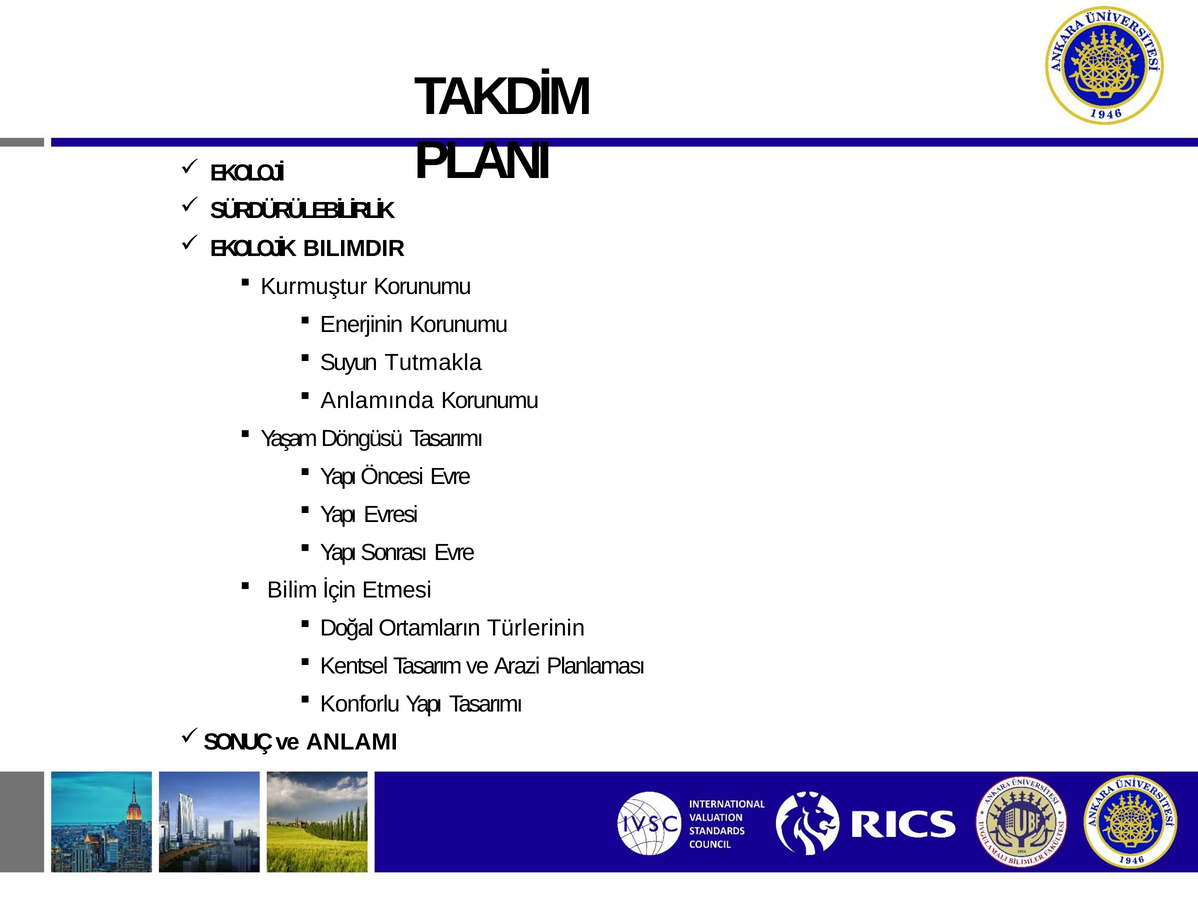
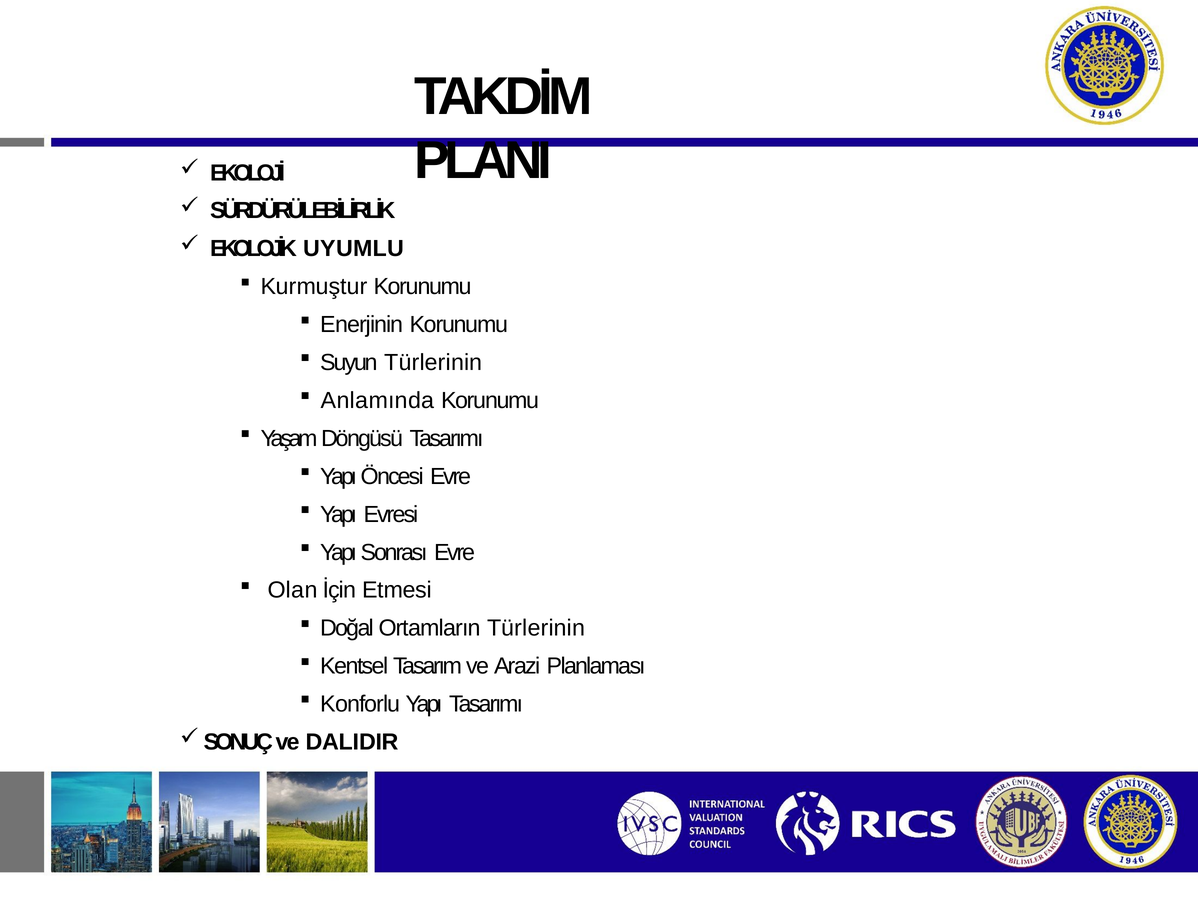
BILIMDIR: BILIMDIR -> UYUMLU
Suyun Tutmakla: Tutmakla -> Türlerinin
Bilim: Bilim -> Olan
ANLAMI: ANLAMI -> DALIDIR
